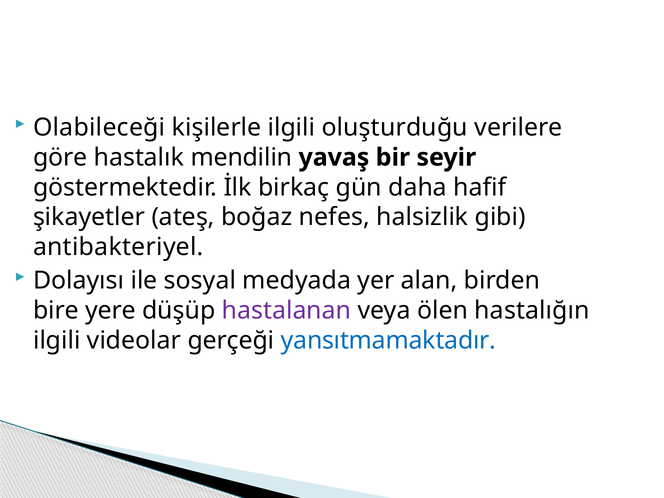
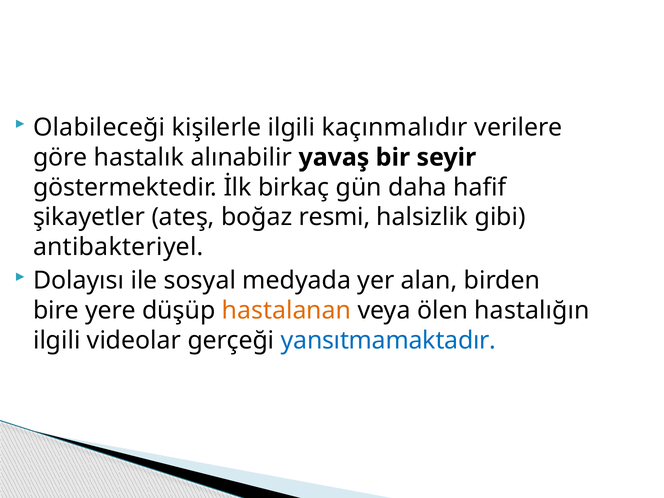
oluşturduğu: oluşturduğu -> kaçınmalıdır
mendilin: mendilin -> alınabilir
nefes: nefes -> resmi
hastalanan colour: purple -> orange
